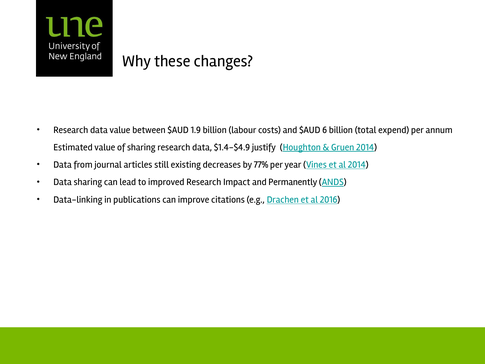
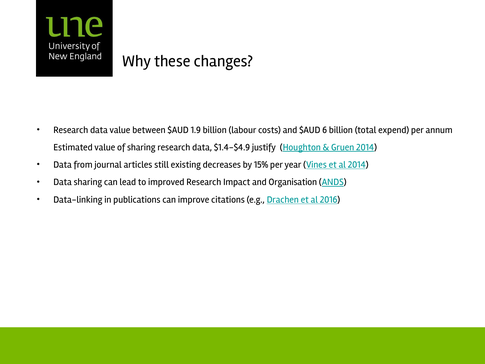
77%: 77% -> 15%
Permanently: Permanently -> Organisation
